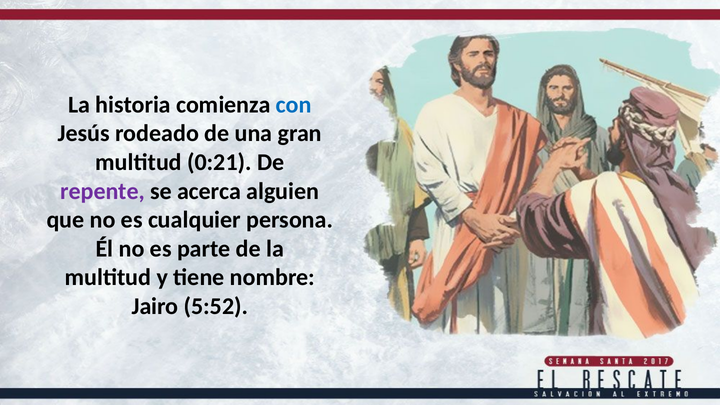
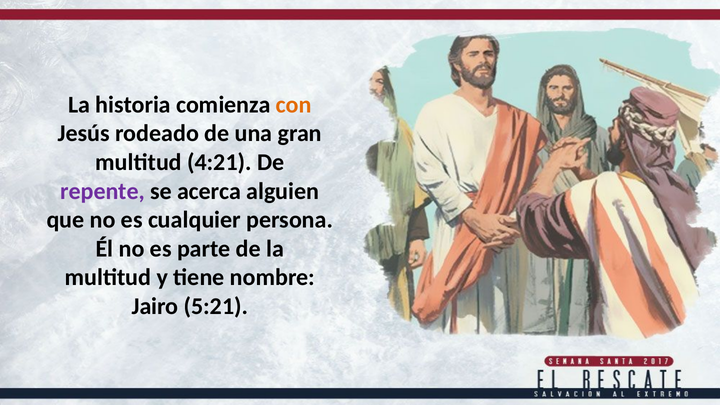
con colour: blue -> orange
0:21: 0:21 -> 4:21
5:52: 5:52 -> 5:21
